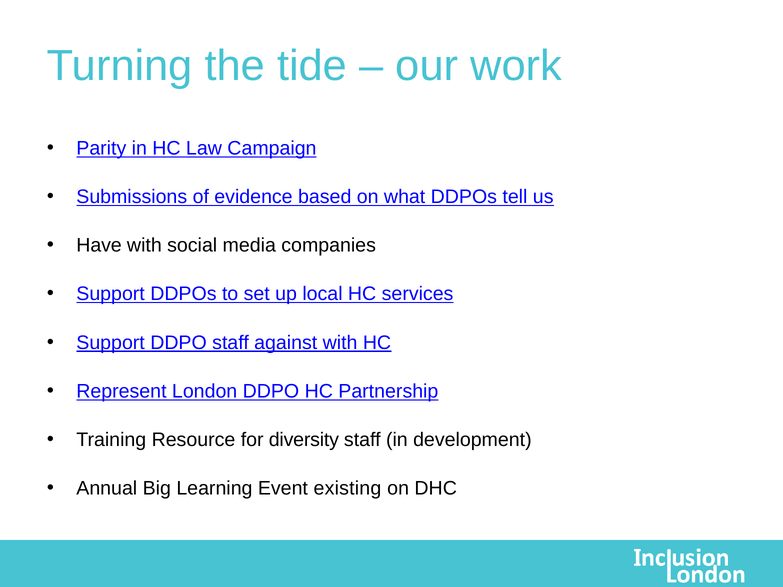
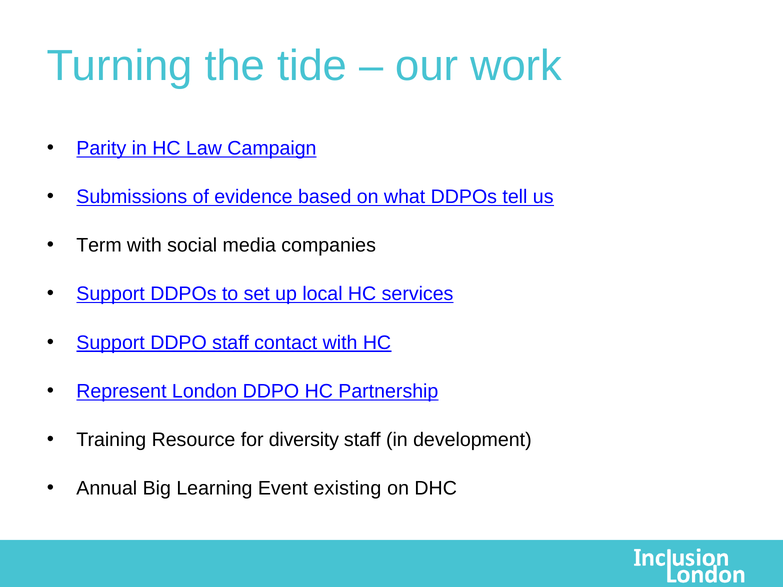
Have: Have -> Term
against: against -> contact
